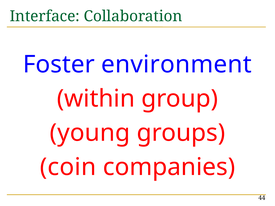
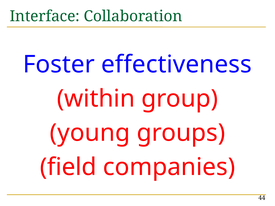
environment: environment -> effectiveness
coin: coin -> field
